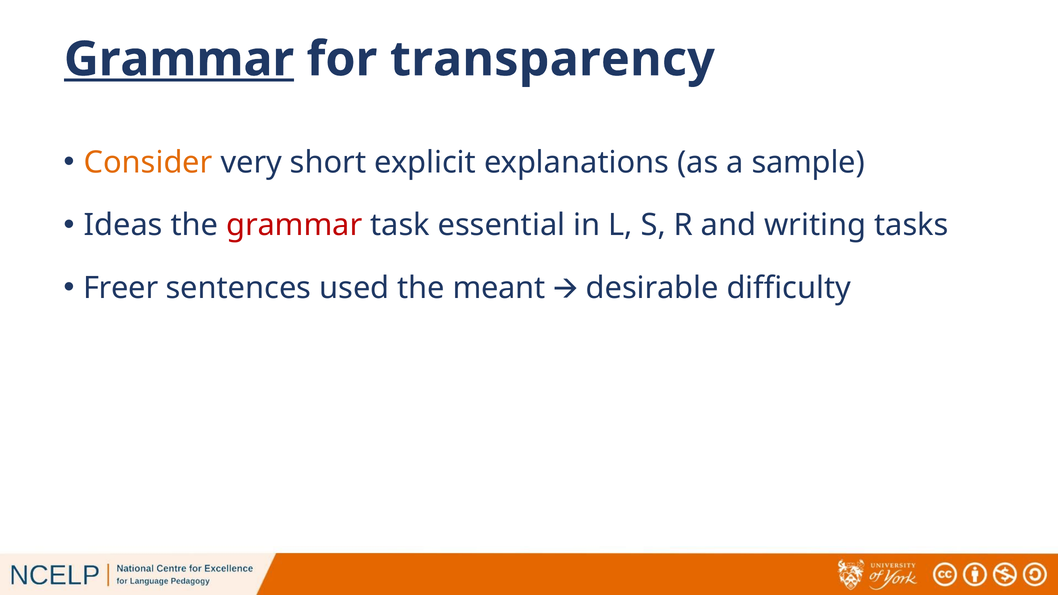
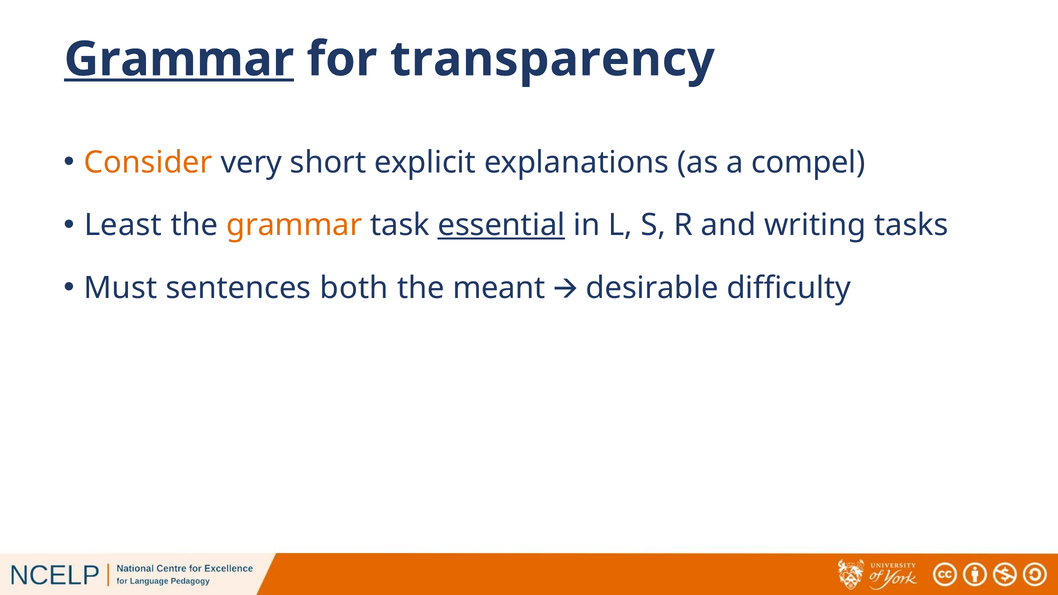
sample: sample -> compel
Ideas: Ideas -> Least
grammar at (294, 225) colour: red -> orange
essential underline: none -> present
Freer: Freer -> Must
used: used -> both
